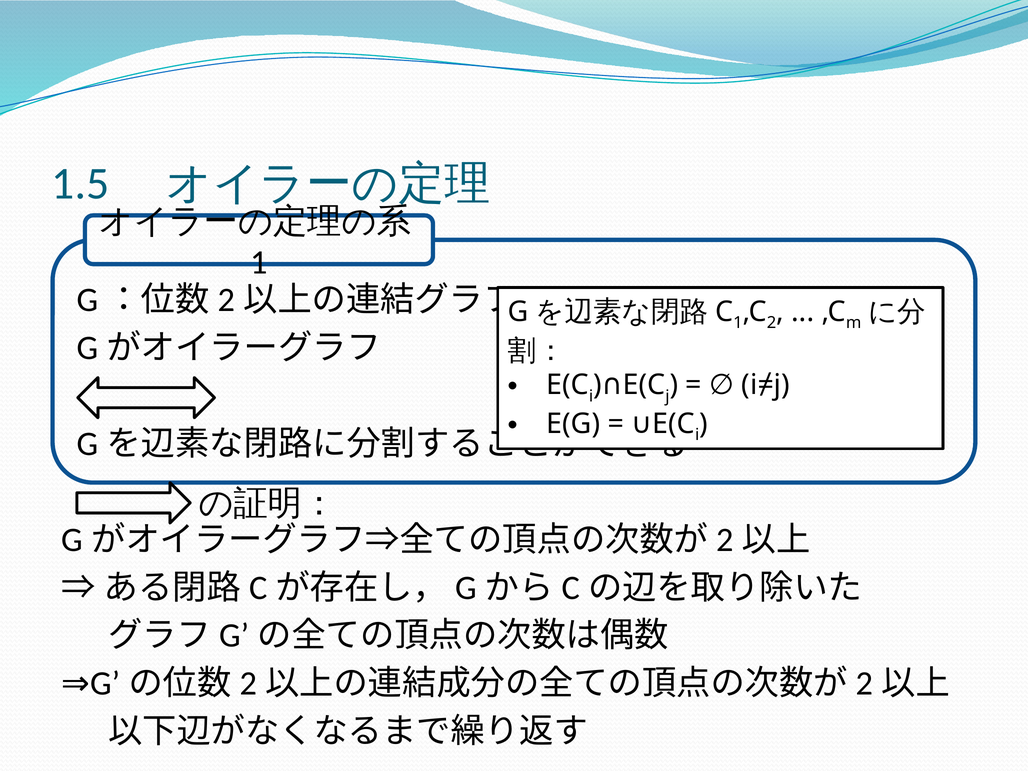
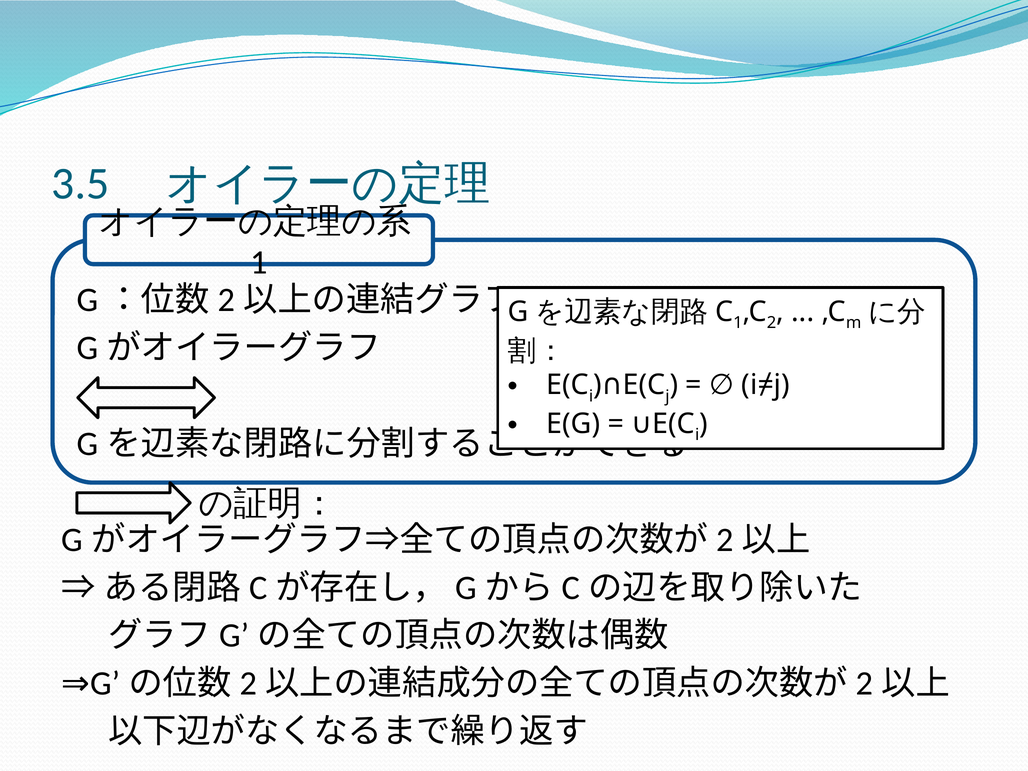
1.5: 1.5 -> 3.5
